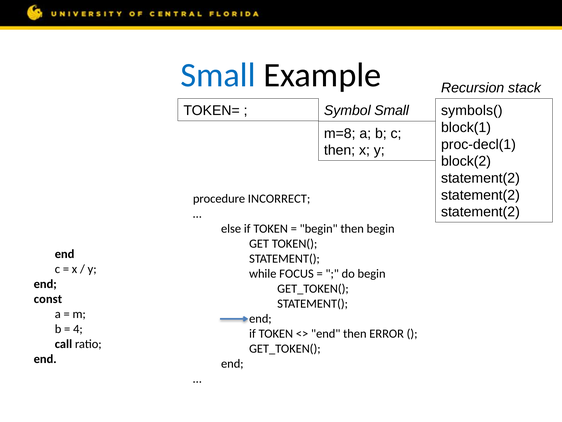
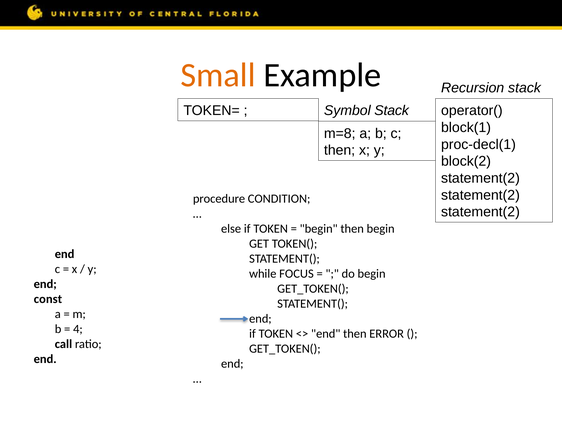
Small at (218, 75) colour: blue -> orange
Symbol Small: Small -> Stack
symbols(: symbols( -> operator(
INCORRECT: INCORRECT -> CONDITION
